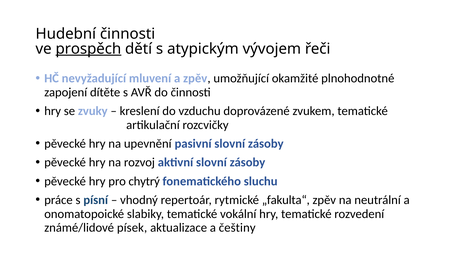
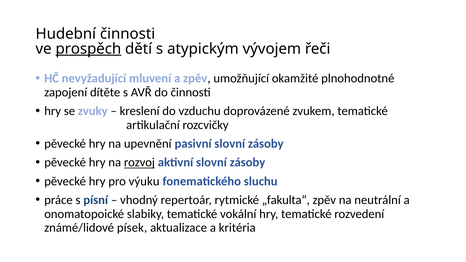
rozvoj underline: none -> present
chytrý: chytrý -> výuku
češtiny: češtiny -> kritéria
